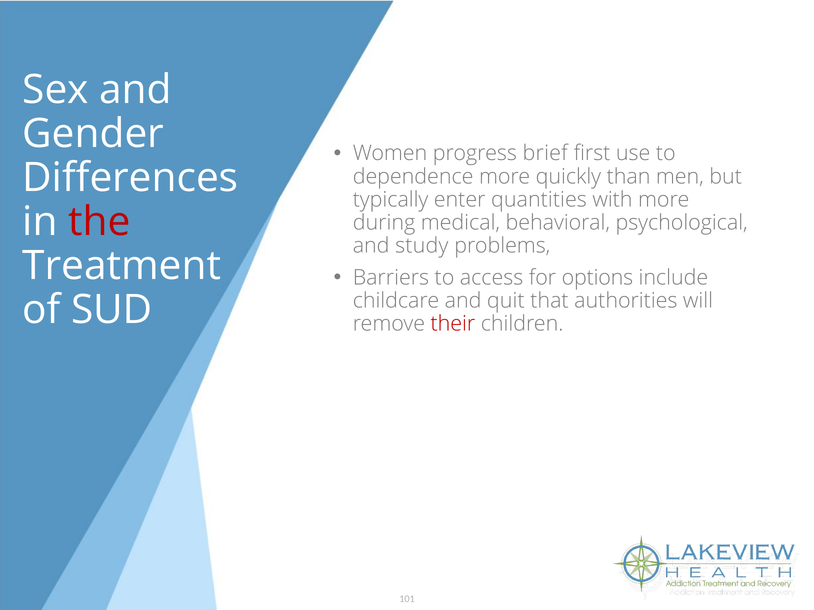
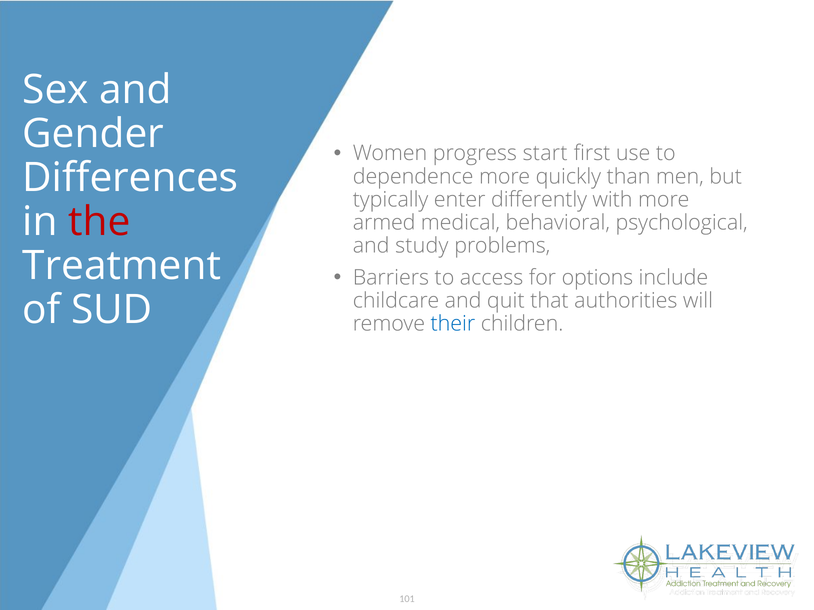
brief: brief -> start
quantities: quantities -> differently
during: during -> armed
their colour: red -> blue
